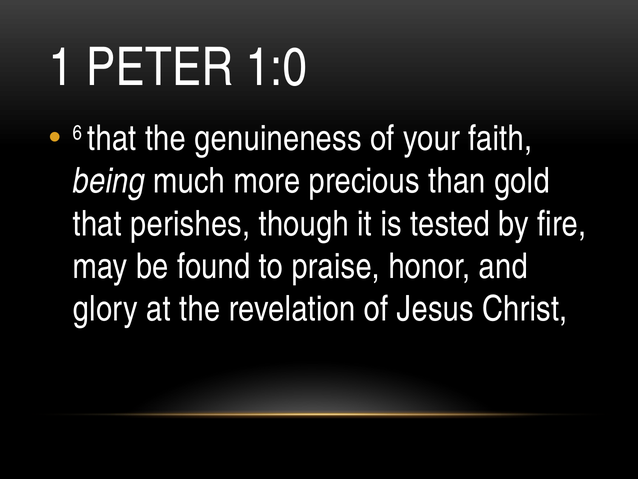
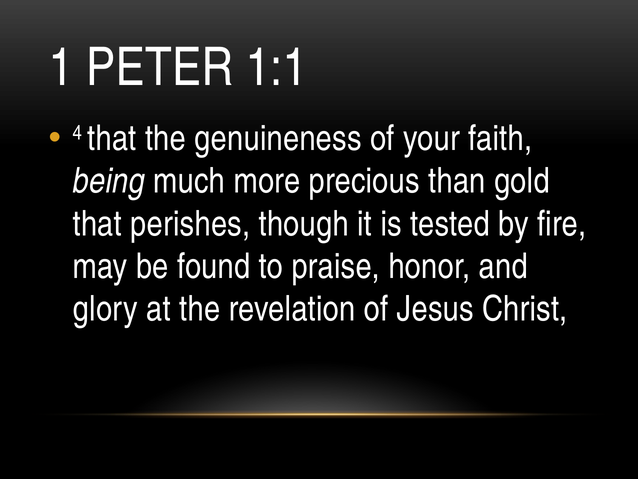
1:0: 1:0 -> 1:1
6: 6 -> 4
